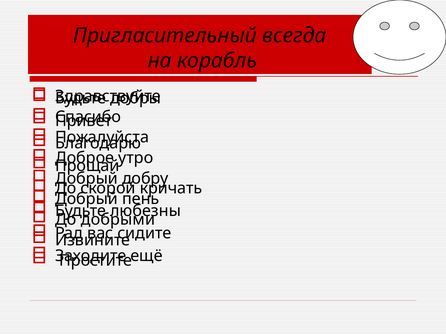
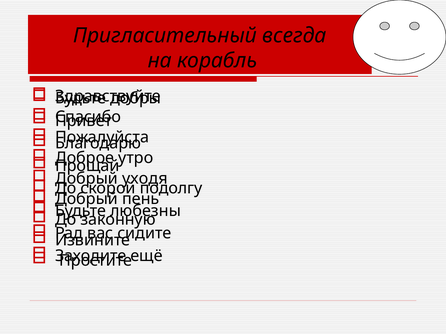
добру: добру -> уходя
кричать: кричать -> подолгу
добрыми: добрыми -> законную
